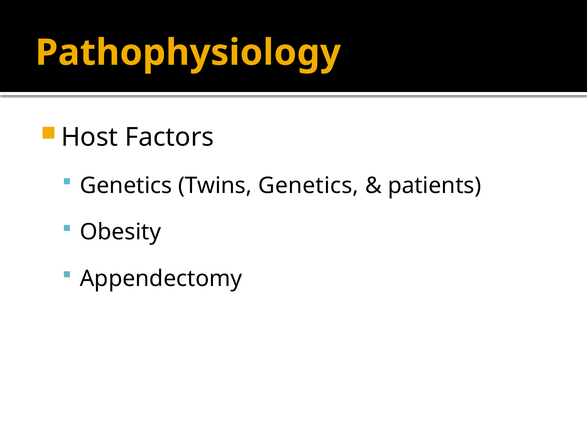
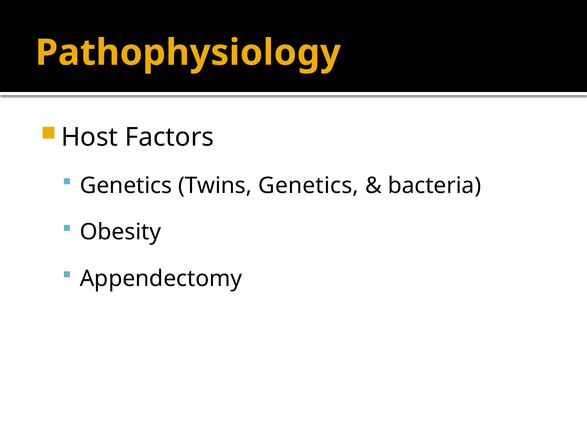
patients: patients -> bacteria
